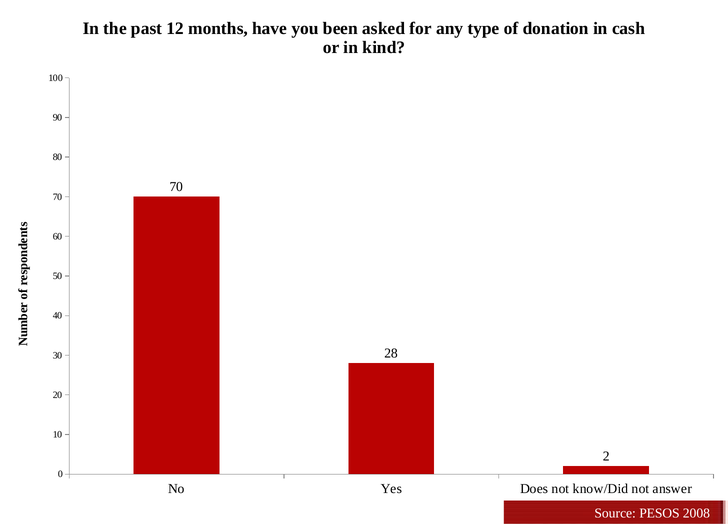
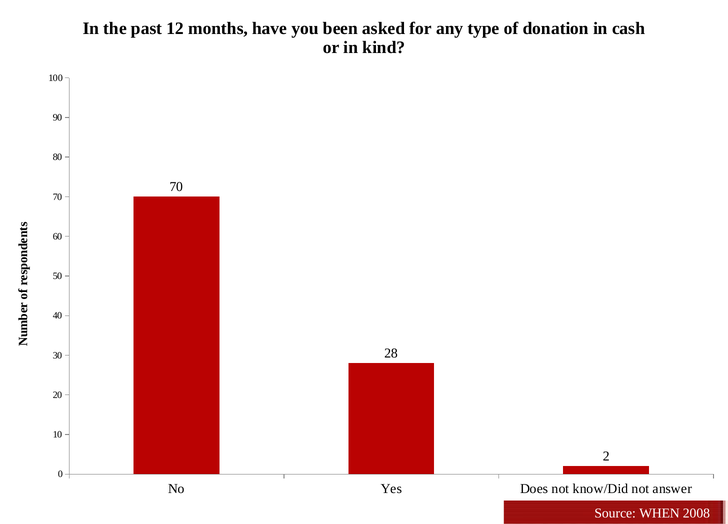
PESOS: PESOS -> WHEN
